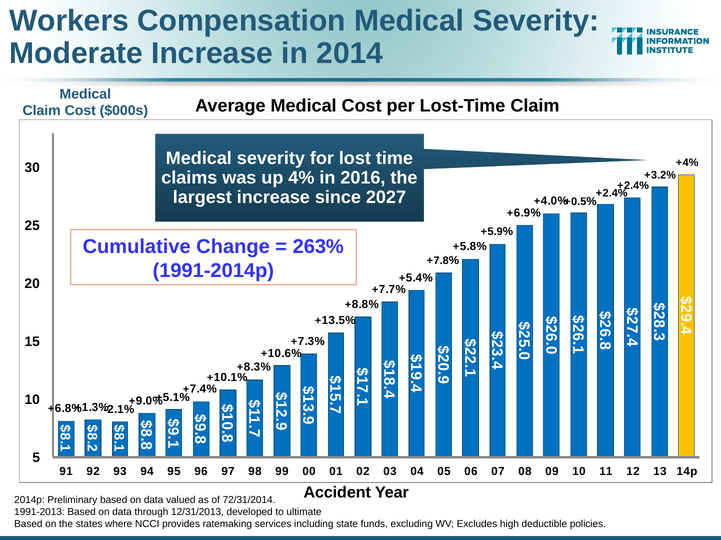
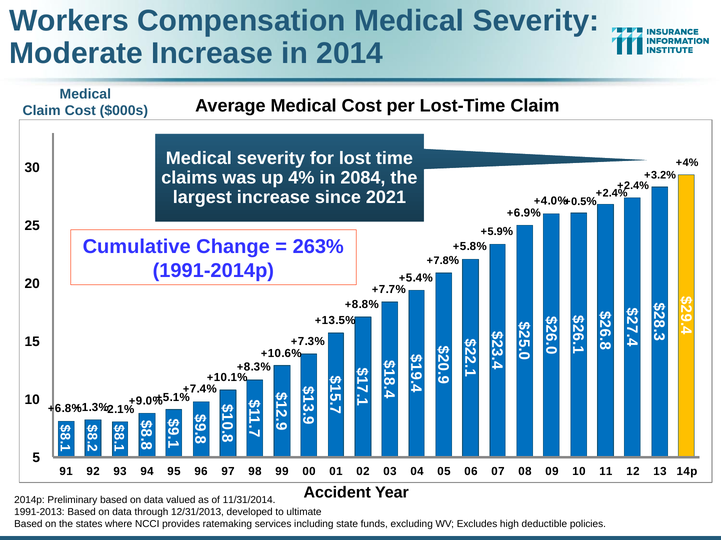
2016: 2016 -> 2084
2027: 2027 -> 2021
72/31/2014: 72/31/2014 -> 11/31/2014
